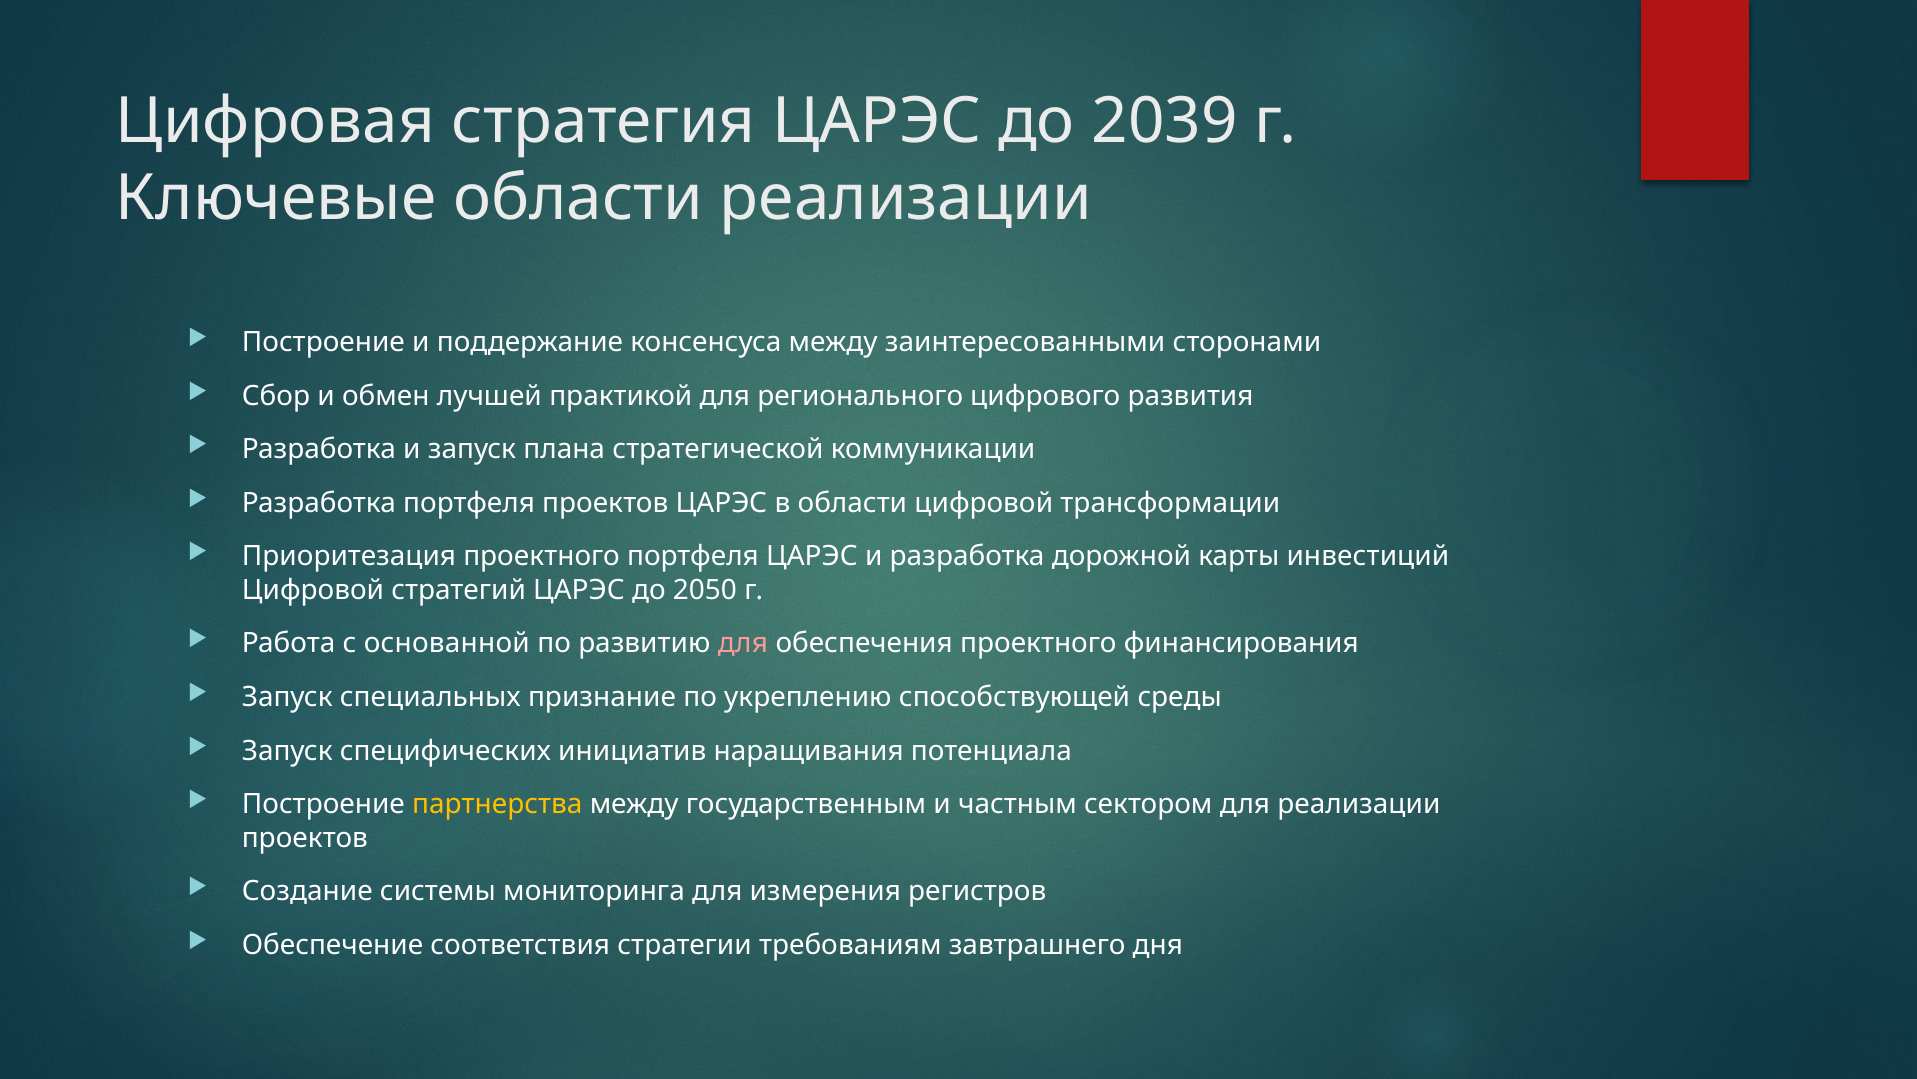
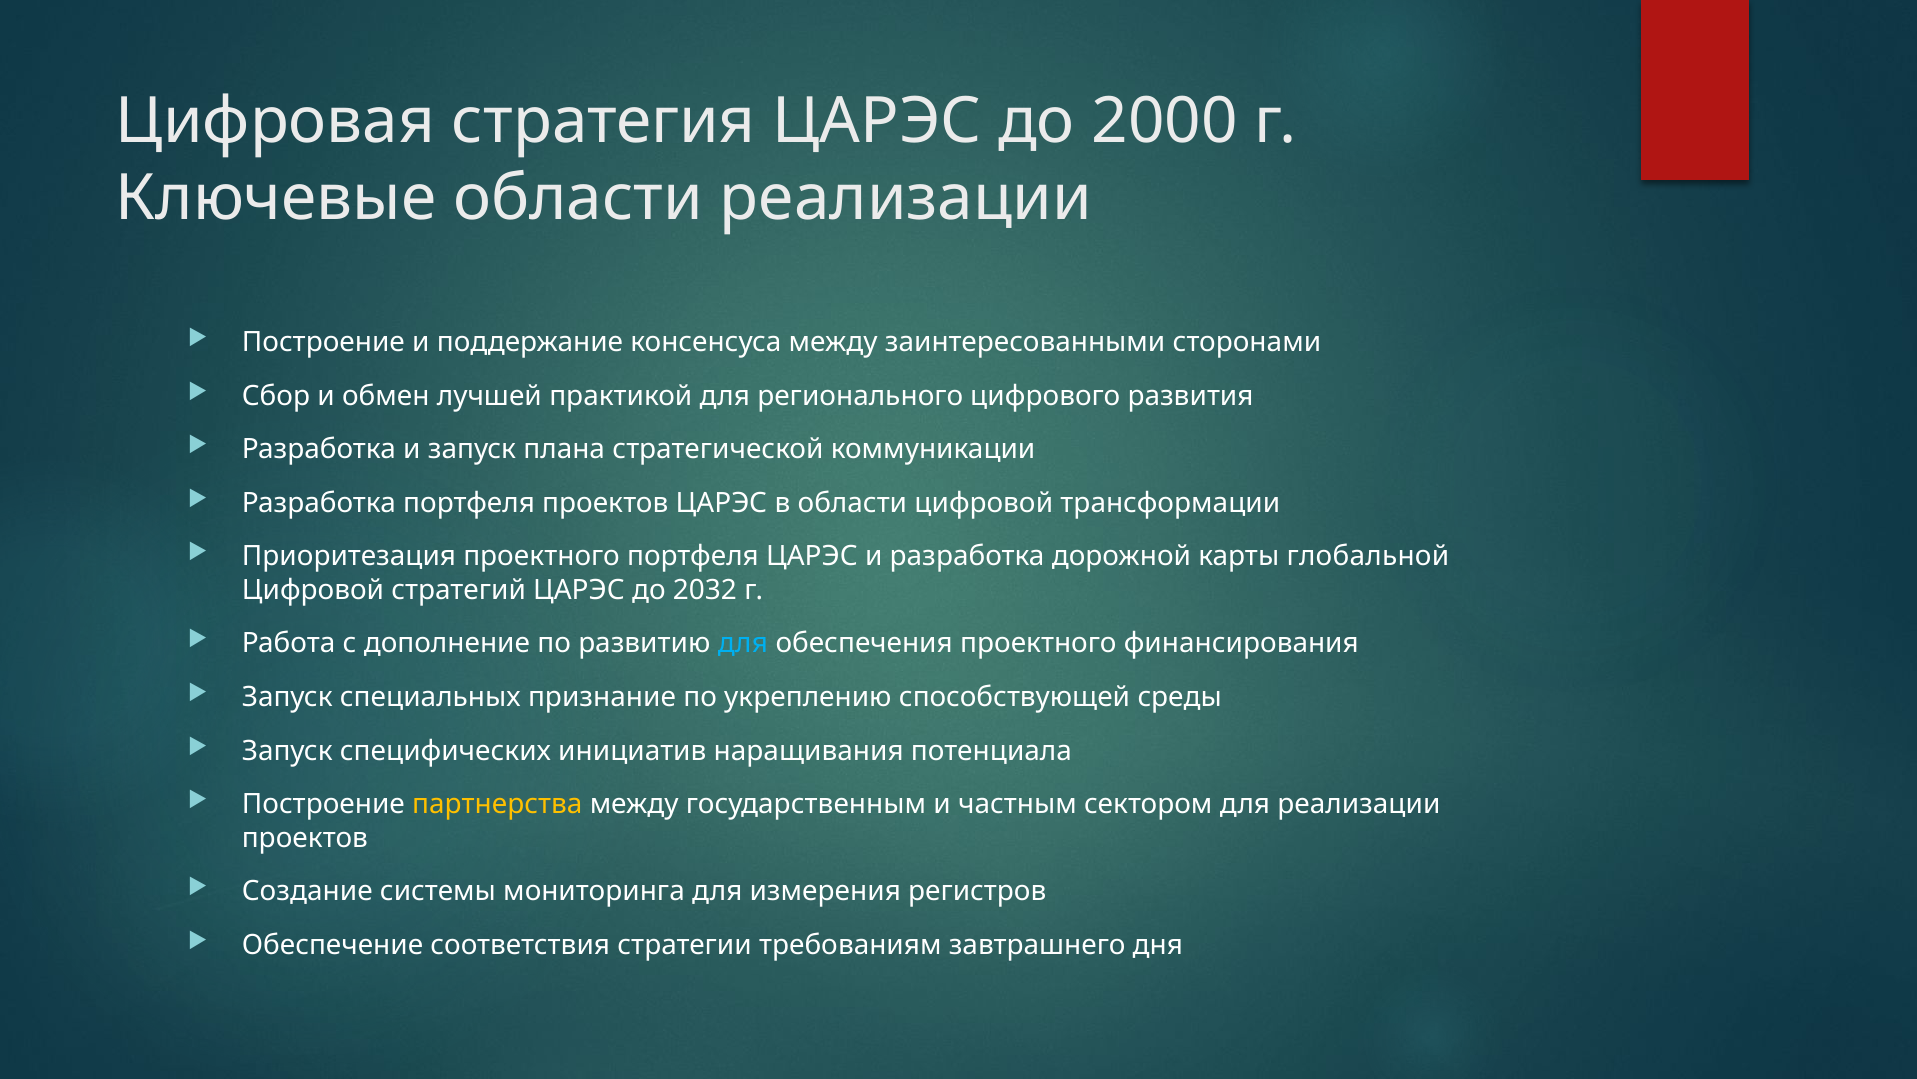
2039: 2039 -> 2000
инвестиций: инвестиций -> глобальной
2050: 2050 -> 2032
основанной: основанной -> дополнение
для at (743, 643) colour: pink -> light blue
